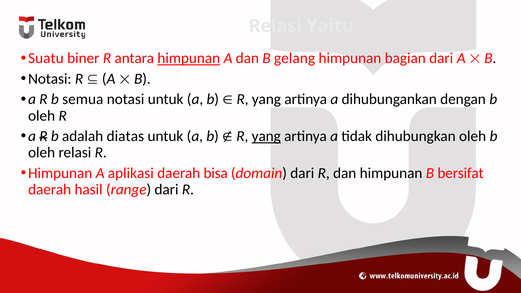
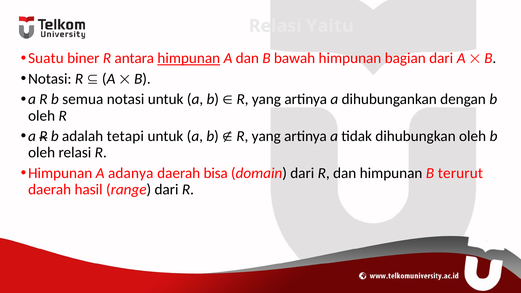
gelang: gelang -> bawah
diatas: diatas -> tetapi
yang at (266, 136) underline: present -> none
aplikasi: aplikasi -> adanya
bersifat: bersifat -> terurut
